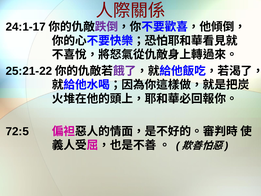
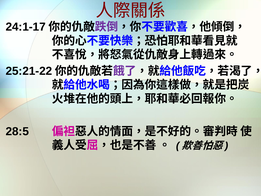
72:5: 72:5 -> 28:5
